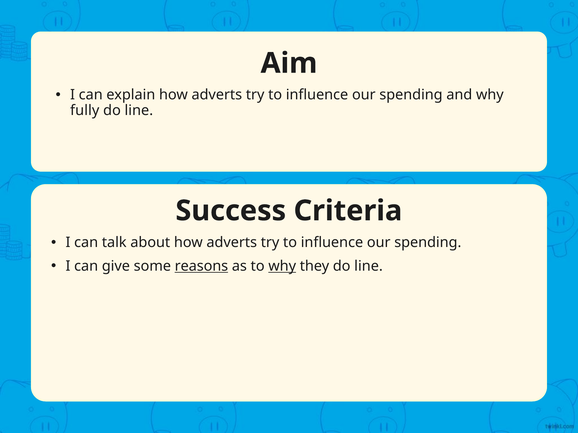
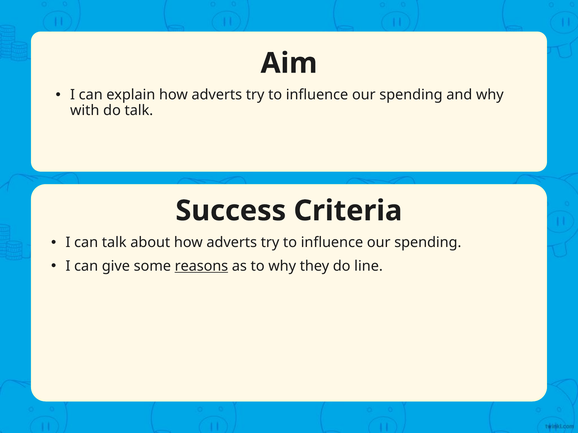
fully: fully -> with
line at (139, 111): line -> talk
why at (282, 266) underline: present -> none
